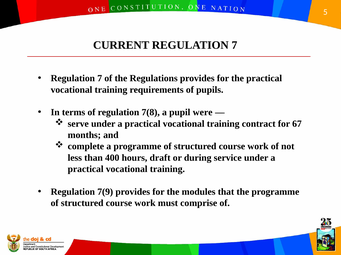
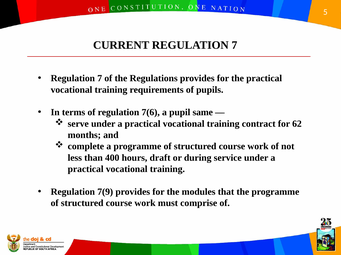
7(8: 7(8 -> 7(6
were: were -> same
67: 67 -> 62
